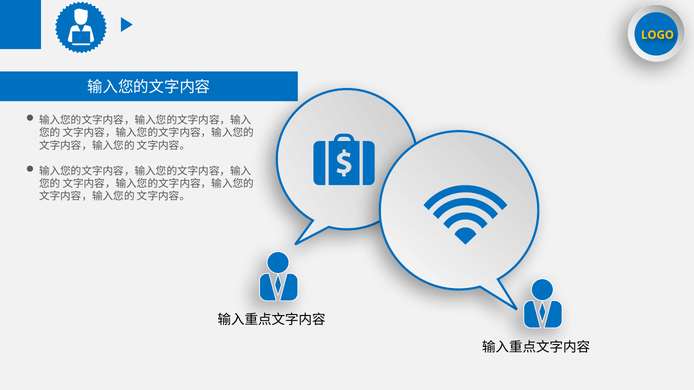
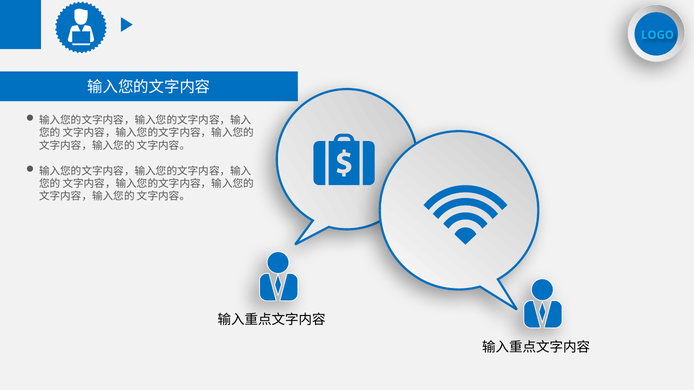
LOGO colour: yellow -> light blue
